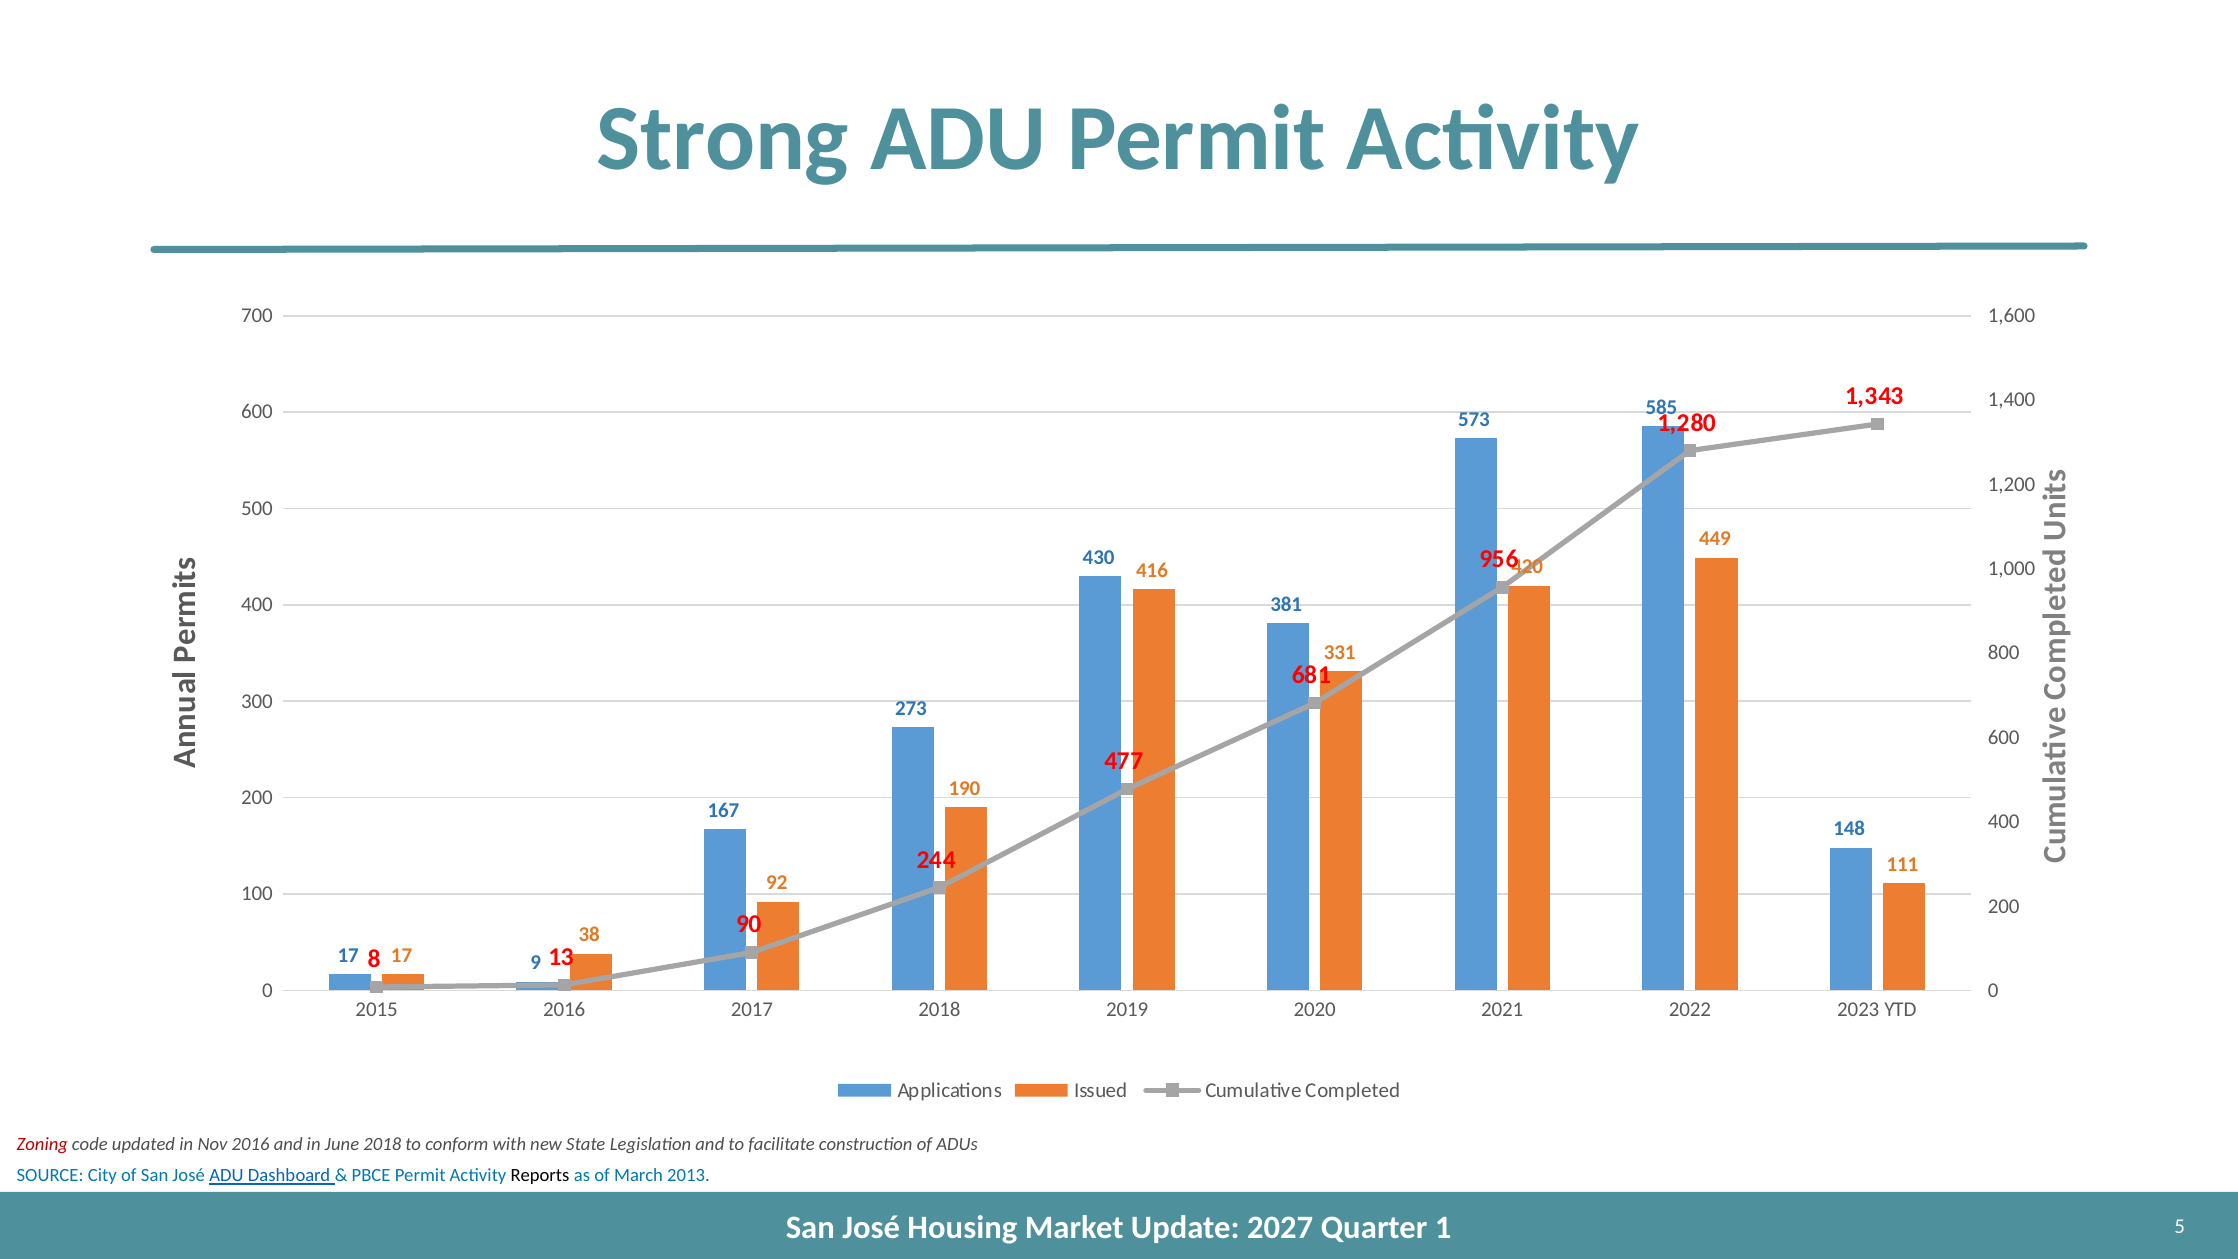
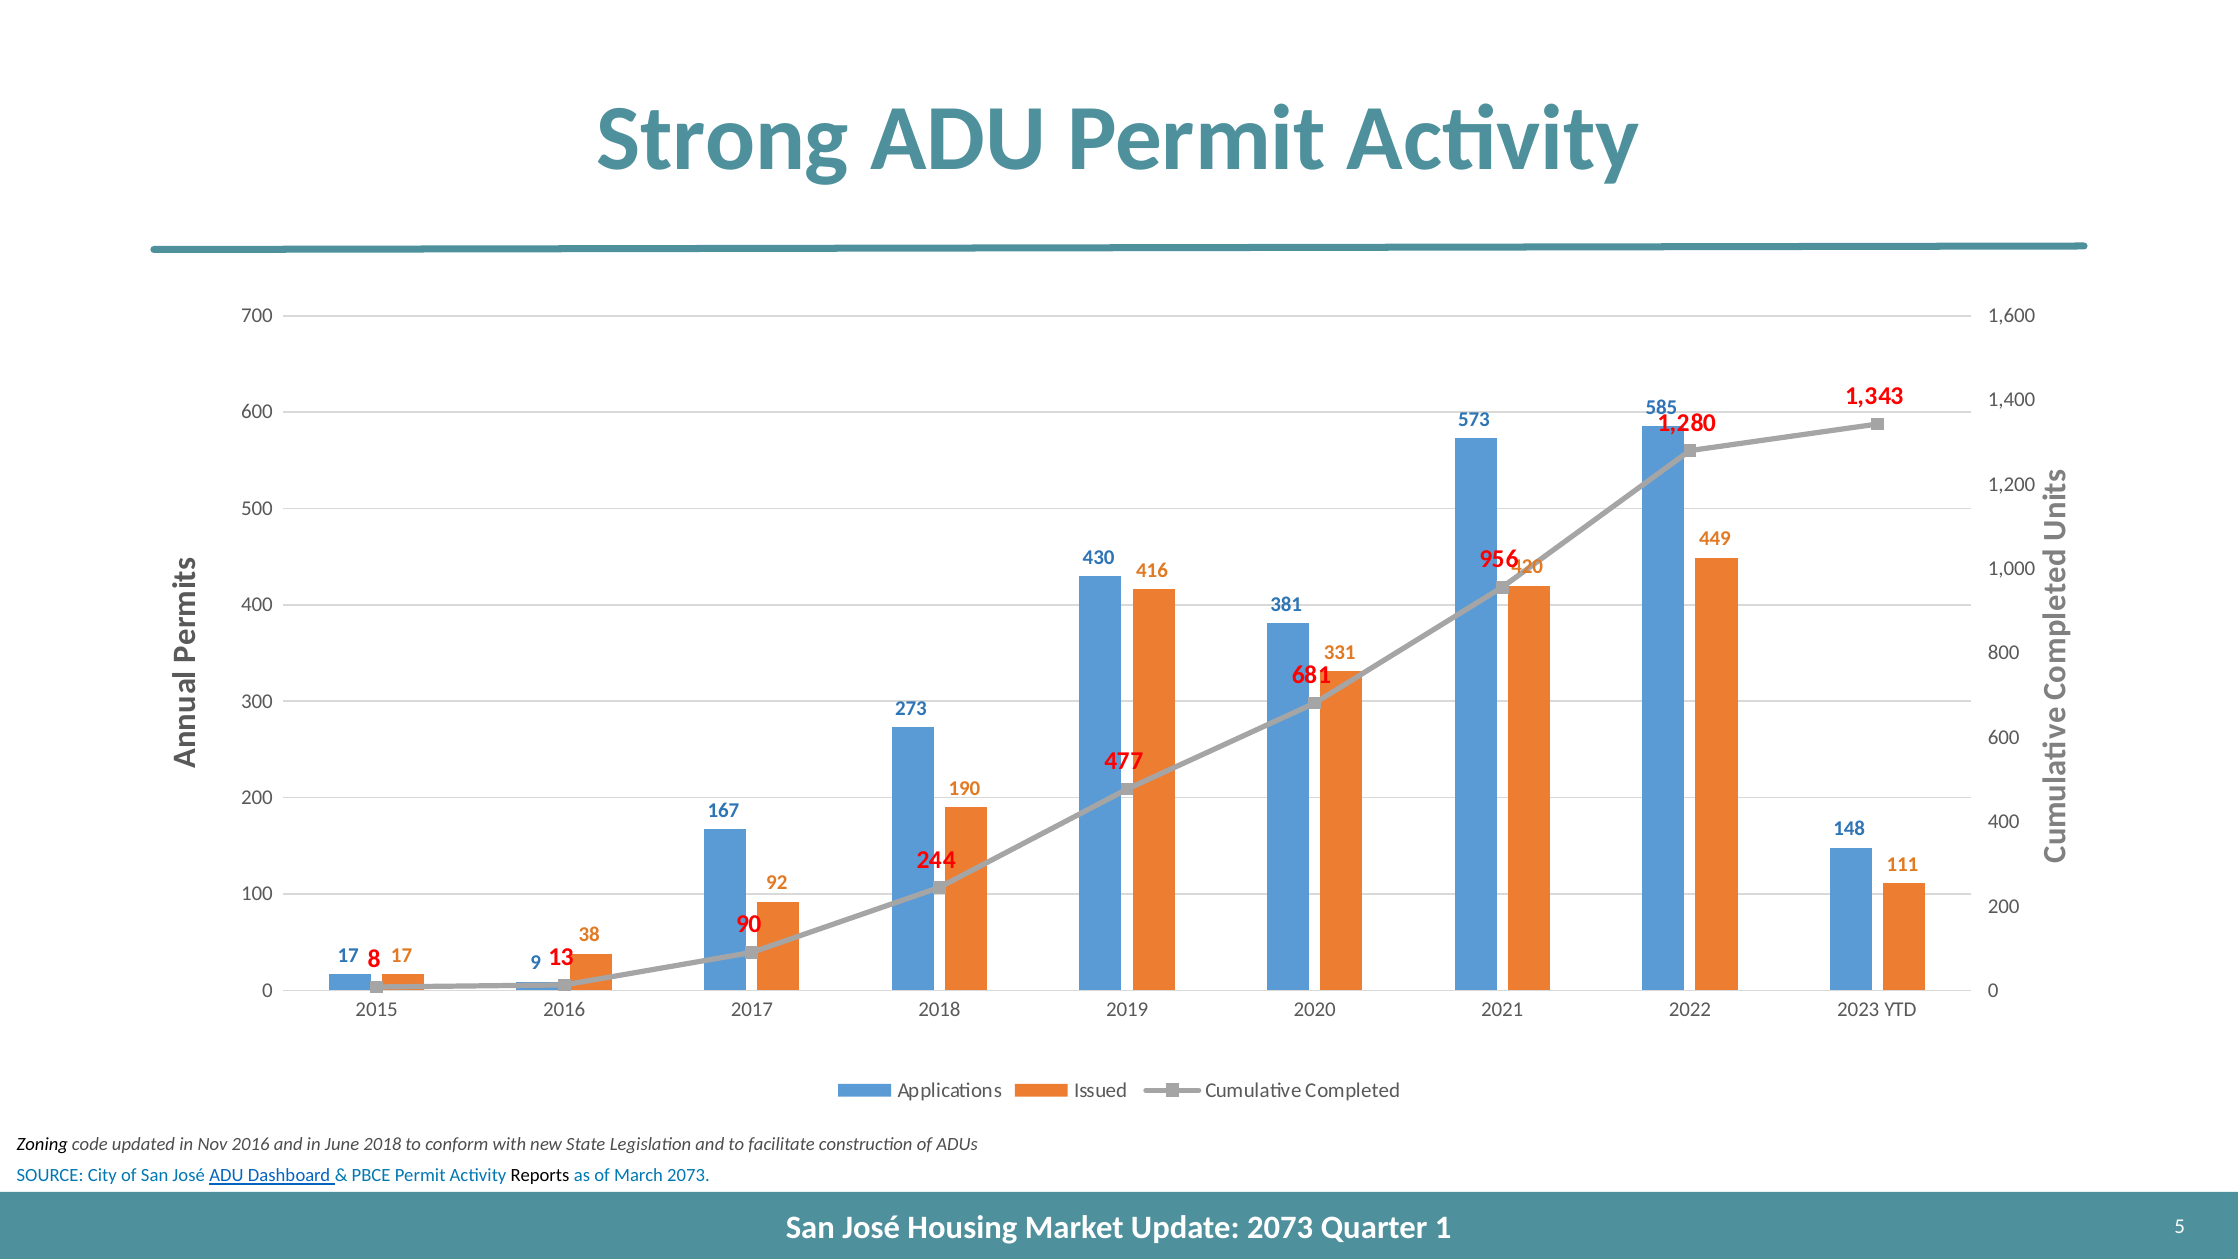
Zoning colour: red -> black
March 2013: 2013 -> 2073
Update 2027: 2027 -> 2073
